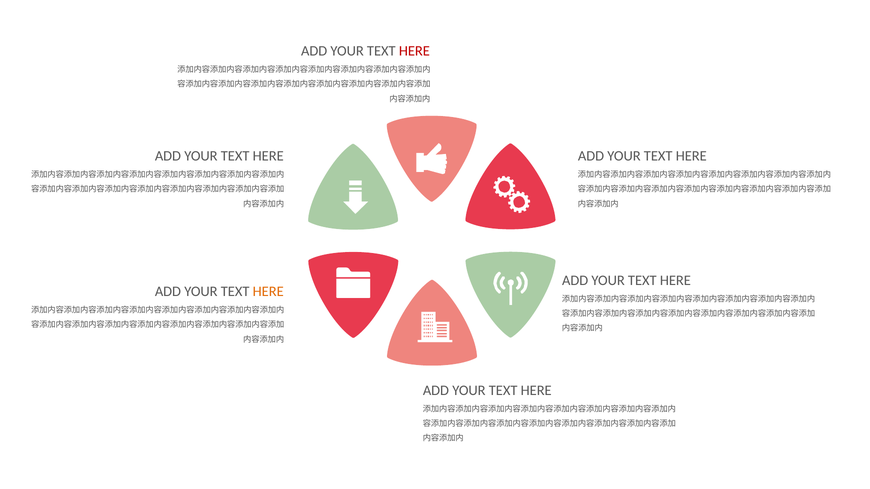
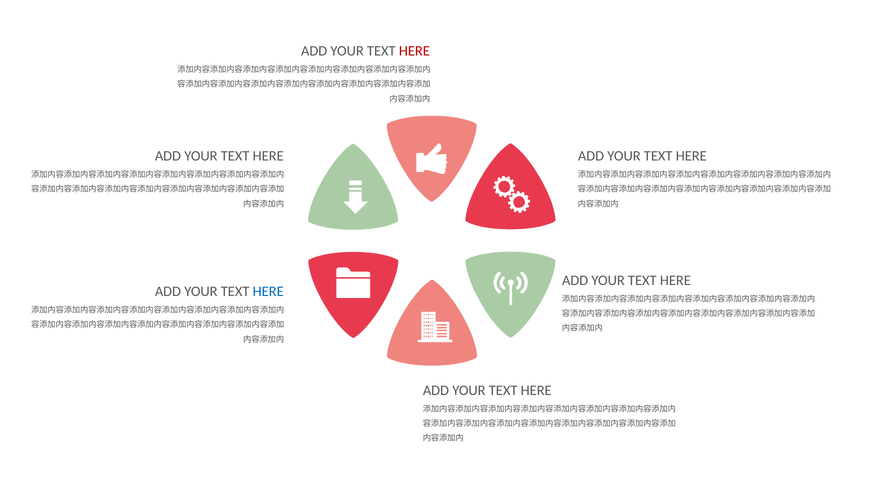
HERE at (268, 292) colour: orange -> blue
